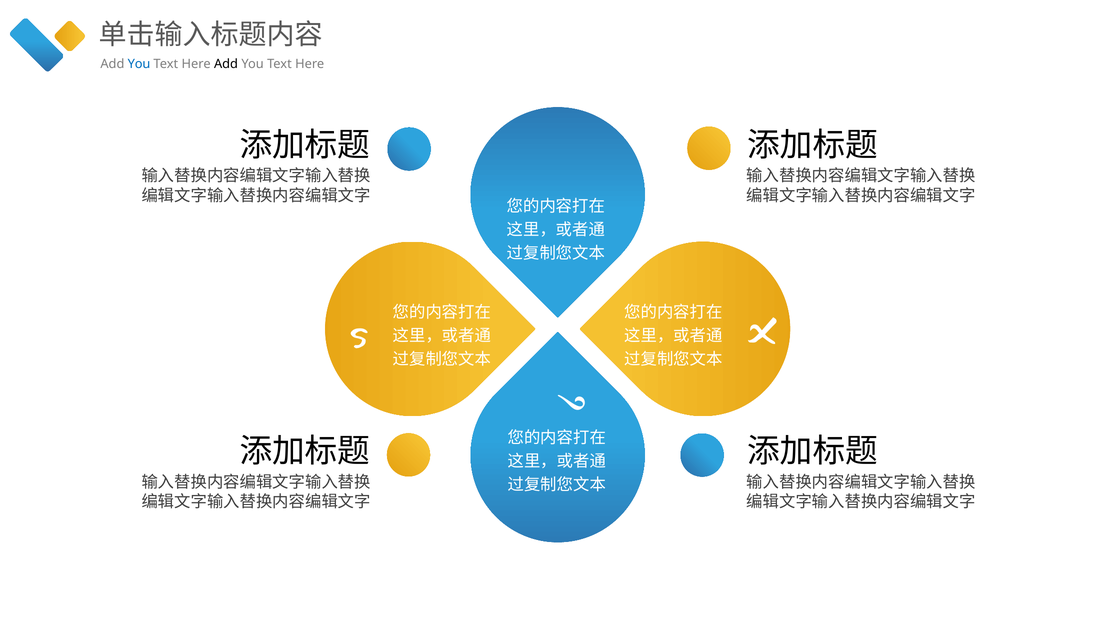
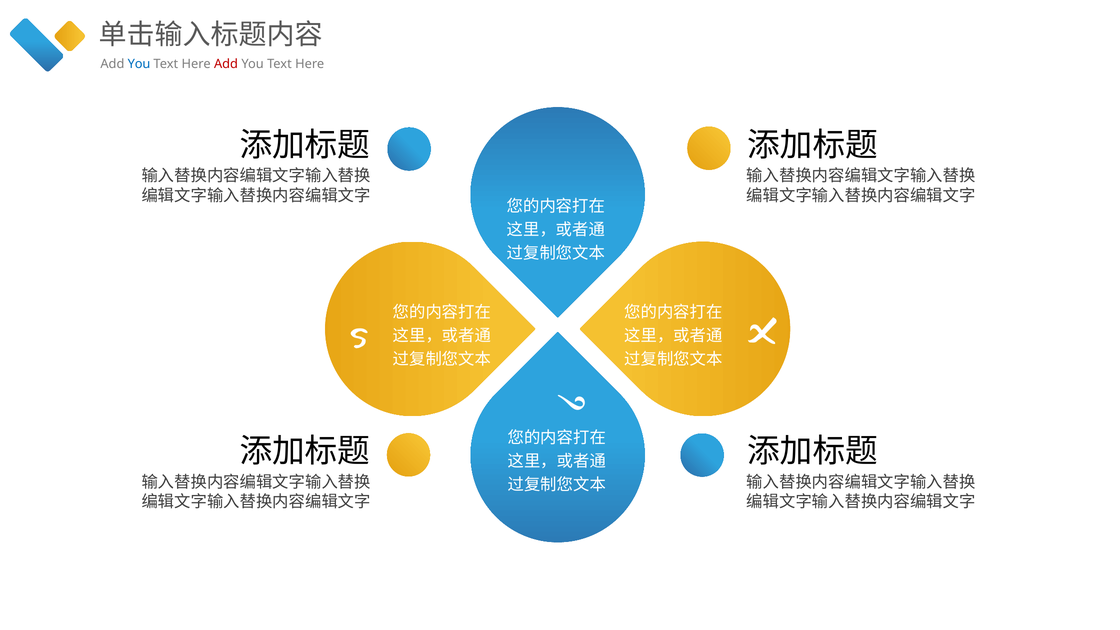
Add at (226, 64) colour: black -> red
